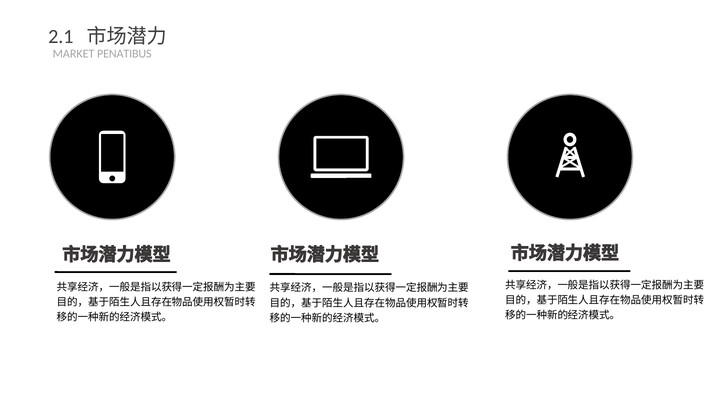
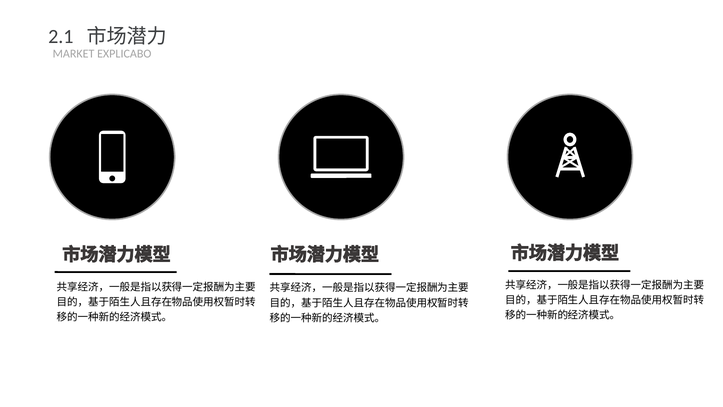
PENATIBUS: PENATIBUS -> EXPLICABO
